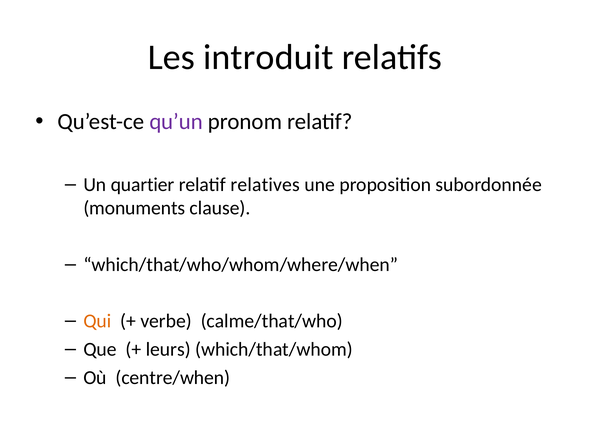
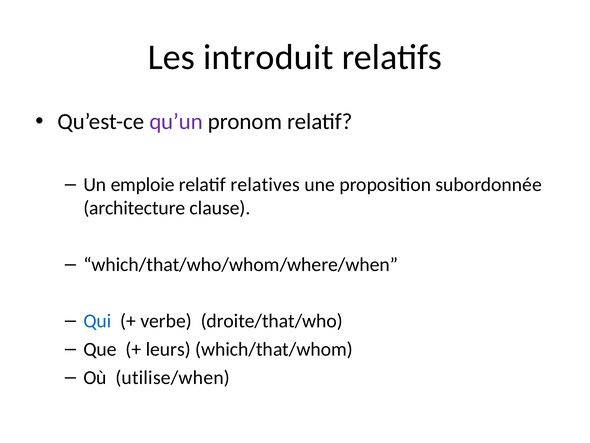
quartier: quartier -> emploie
monuments: monuments -> architecture
Qui colour: orange -> blue
calme/that/who: calme/that/who -> droite/that/who
centre/when: centre/when -> utilise/when
